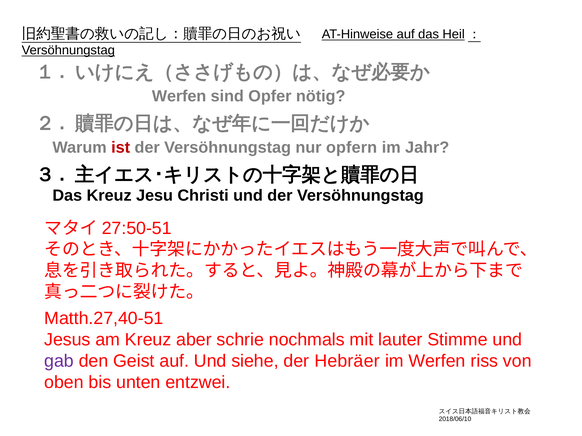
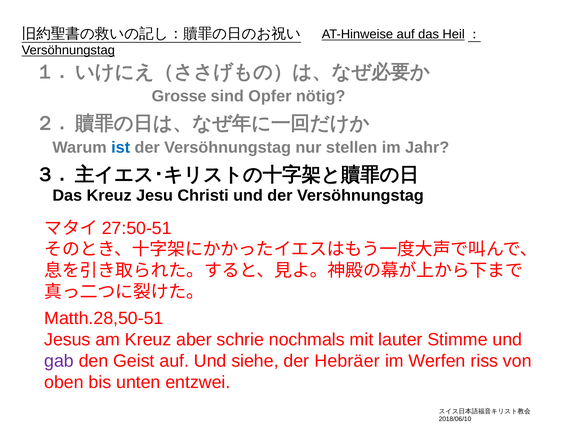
Werfen at (179, 96): Werfen -> Grosse
ist colour: red -> blue
opfern: opfern -> stellen
Matth.27,40-51: Matth.27,40-51 -> Matth.28,50-51
